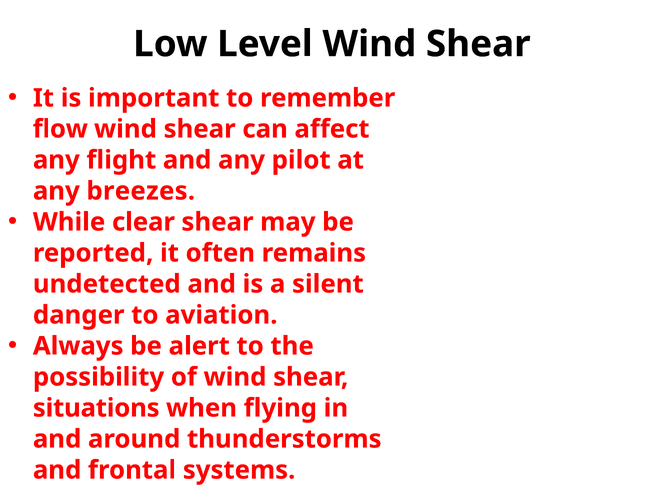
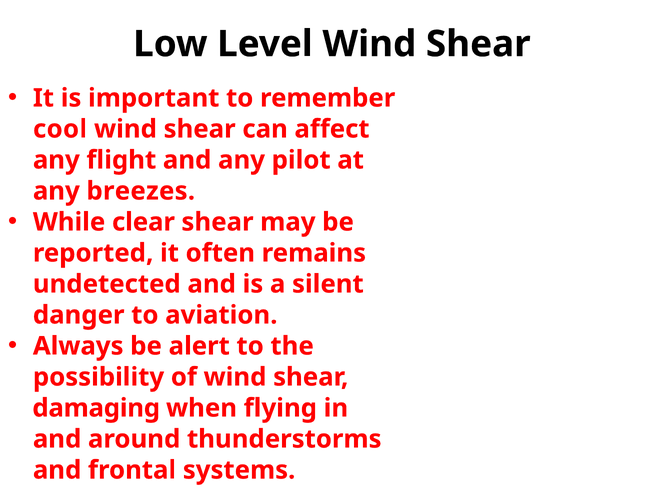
flow: flow -> cool
situations: situations -> damaging
